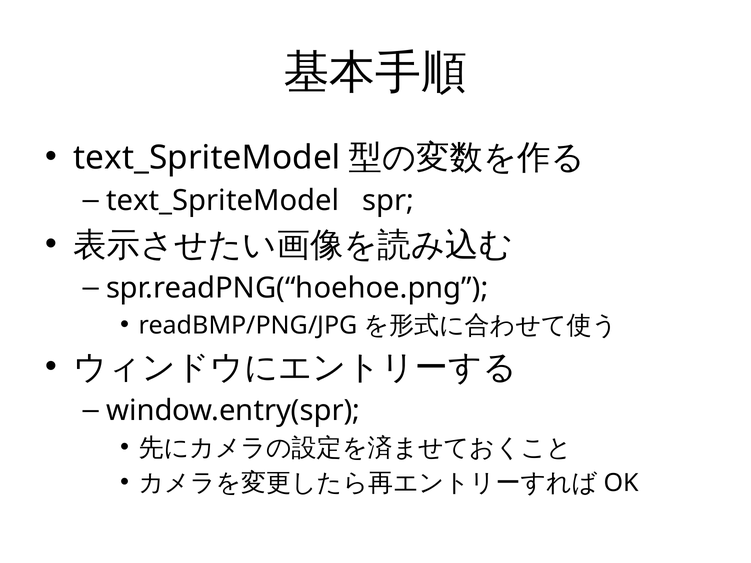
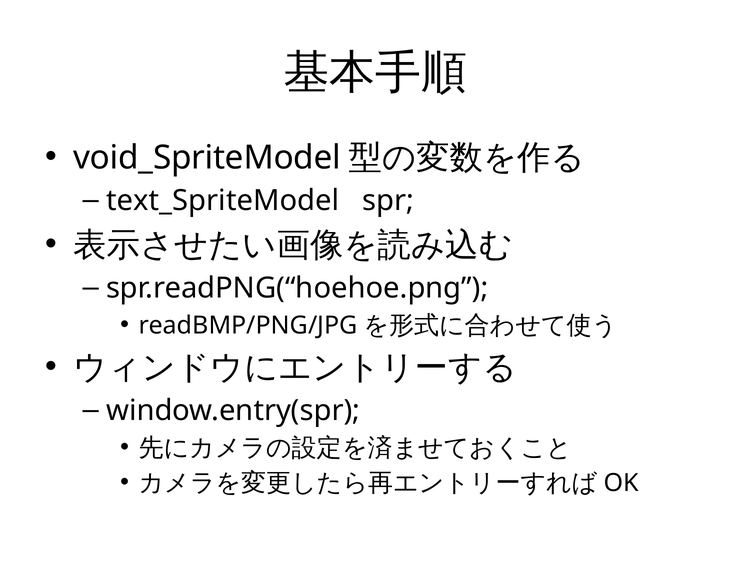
text_SpriteModel at (207, 158): text_SpriteModel -> void_SpriteModel
